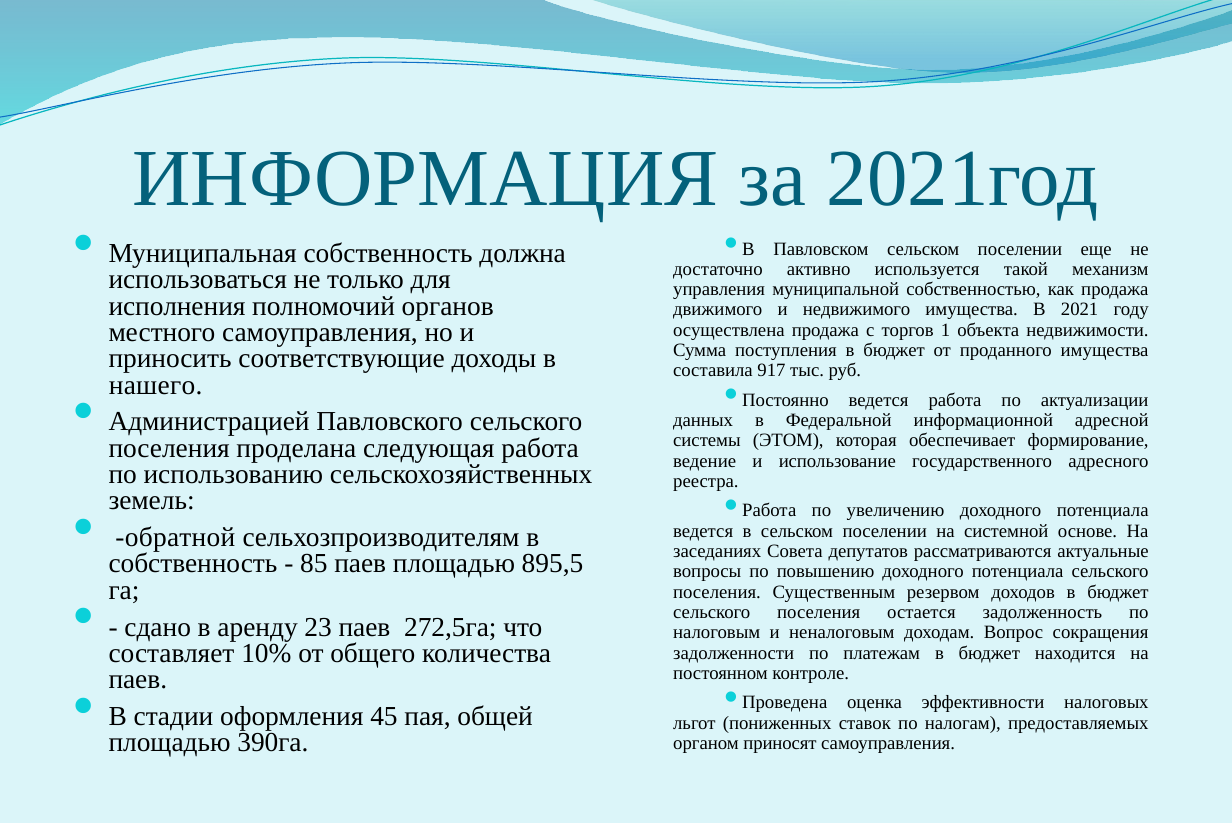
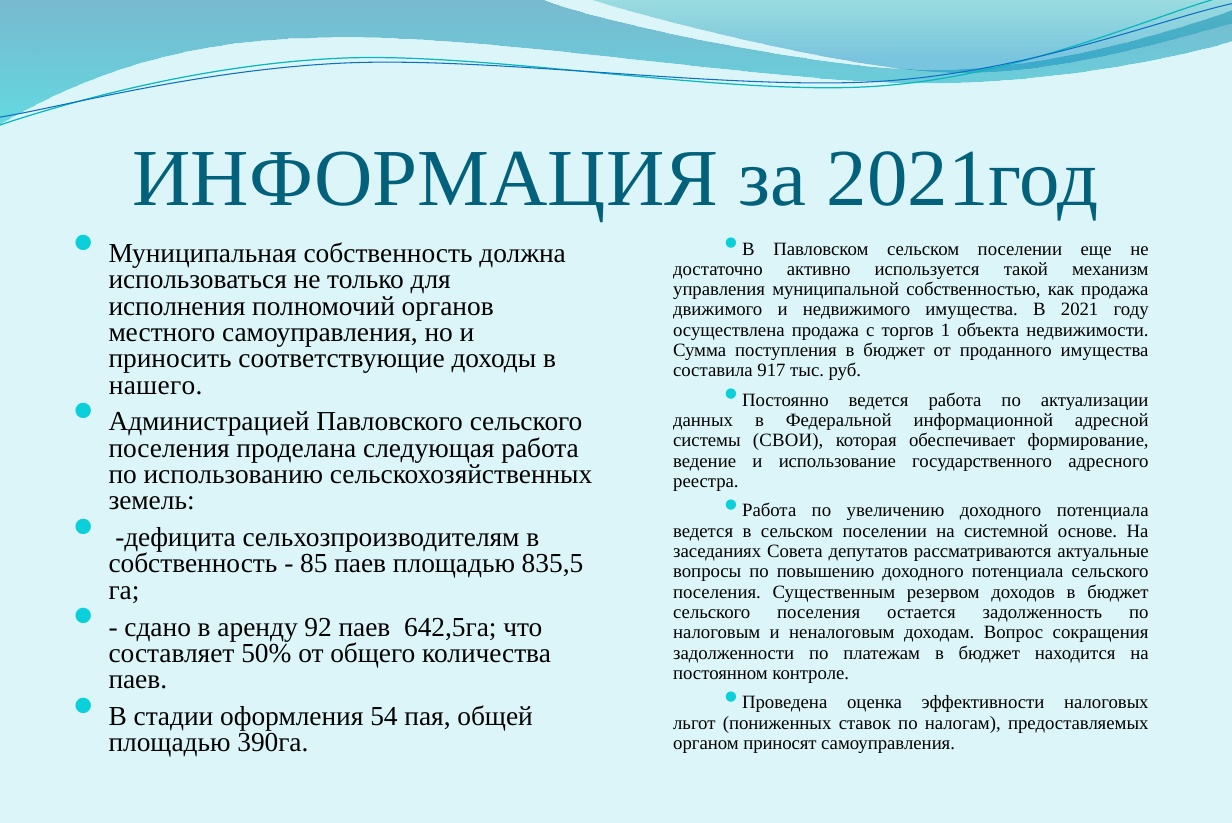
ЭТОМ: ЭТОМ -> СВОИ
обратной: обратной -> дефицита
895,5: 895,5 -> 835,5
23: 23 -> 92
272,5га: 272,5га -> 642,5га
10%: 10% -> 50%
45: 45 -> 54
